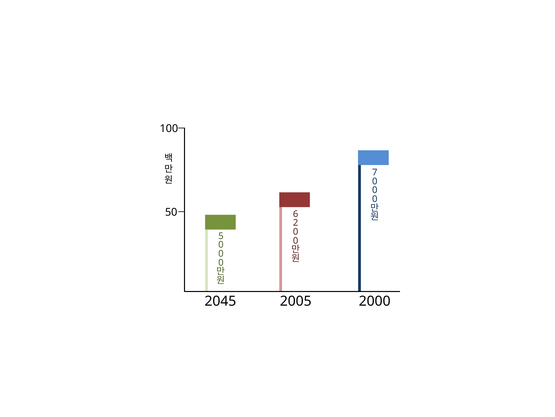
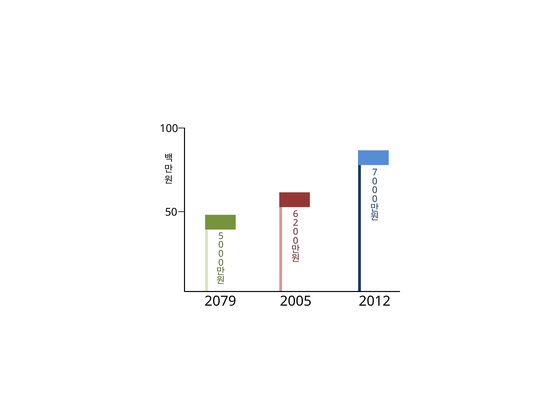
2045: 2045 -> 2079
2000: 2000 -> 2012
